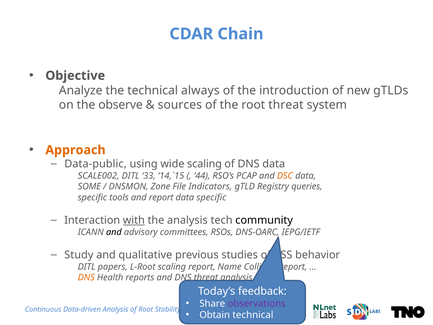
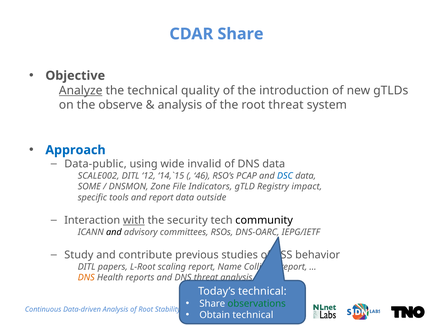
CDAR Chain: Chain -> Share
Analyze underline: none -> present
always: always -> quality
sources at (180, 105): sources -> analysis
Approach colour: orange -> blue
wide scaling: scaling -> invalid
33: 33 -> 12
44: 44 -> 46
DSC colour: orange -> blue
queries: queries -> impact
data specific: specific -> outside
the analysis: analysis -> security
qualitative: qualitative -> contribute
Today’s feedback: feedback -> technical
observations colour: purple -> green
